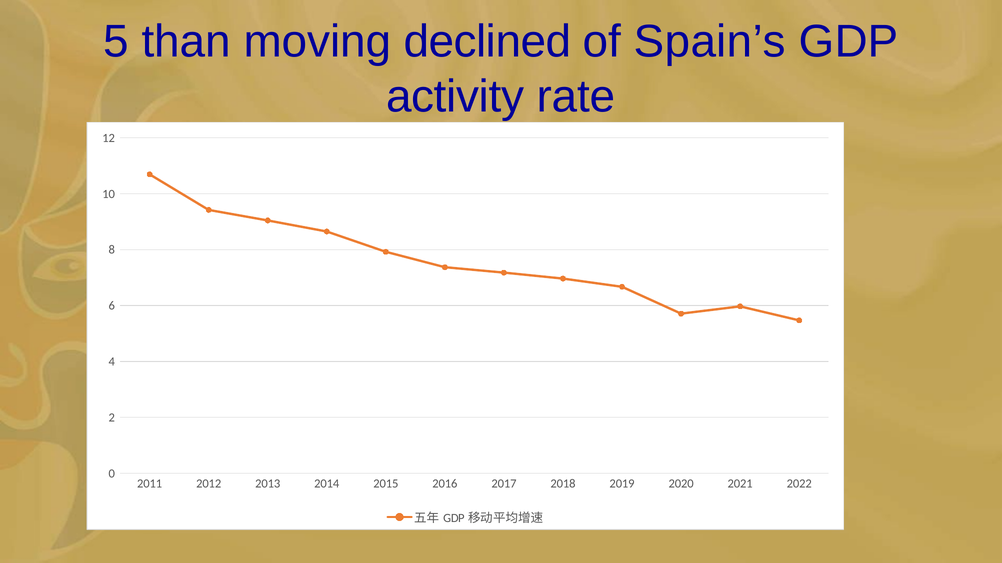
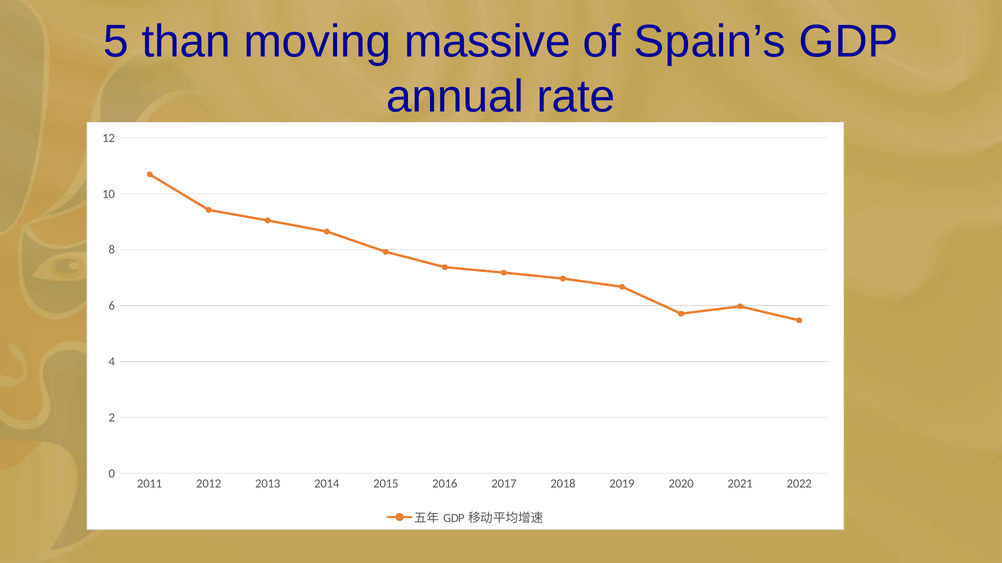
declined: declined -> massive
activity: activity -> annual
